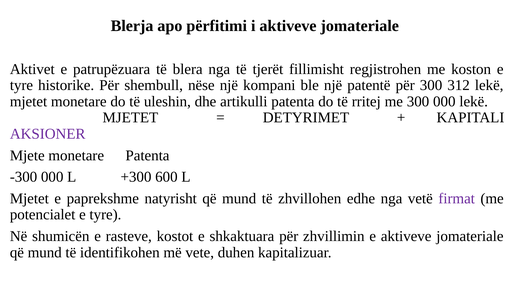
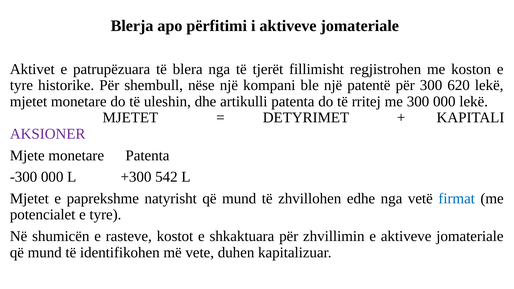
312: 312 -> 620
600: 600 -> 542
firmat colour: purple -> blue
